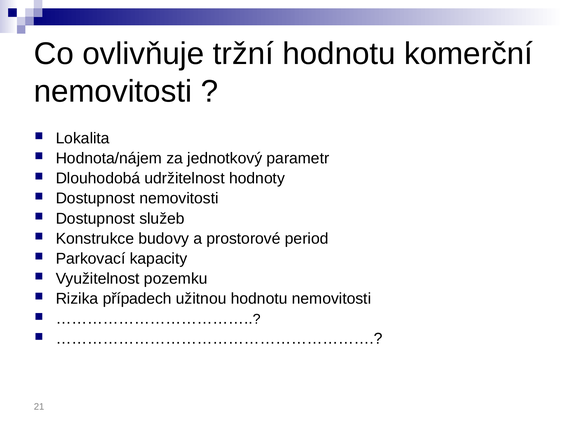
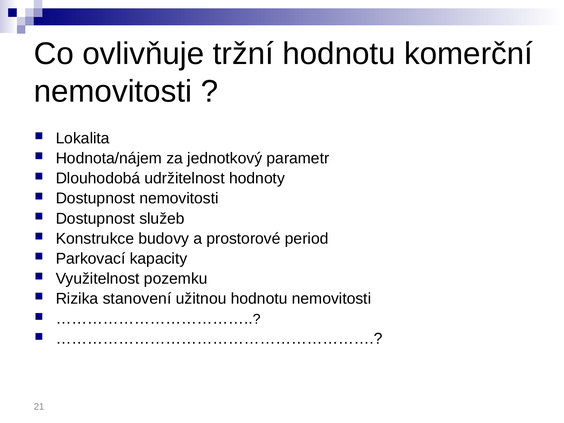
případech: případech -> stanovení
